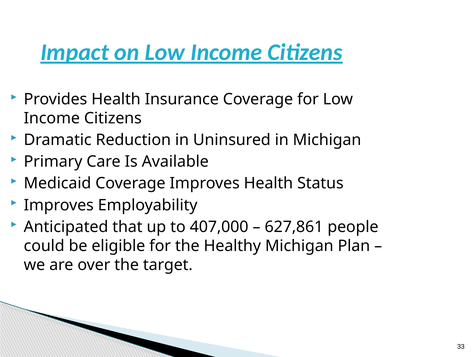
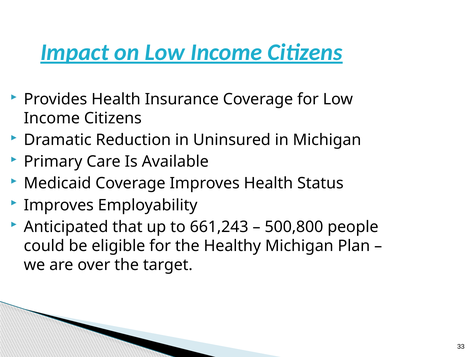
407,000: 407,000 -> 661,243
627,861: 627,861 -> 500,800
